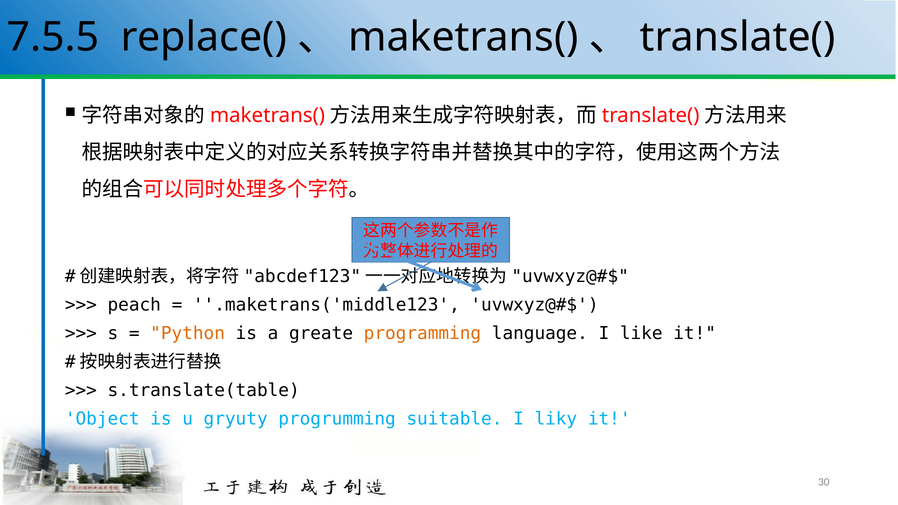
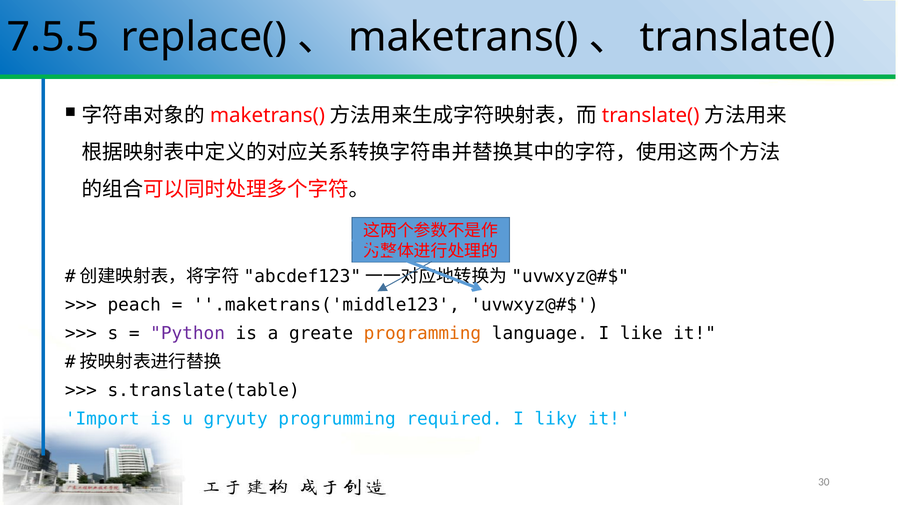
Python colour: orange -> purple
Object: Object -> Import
suitable: suitable -> required
